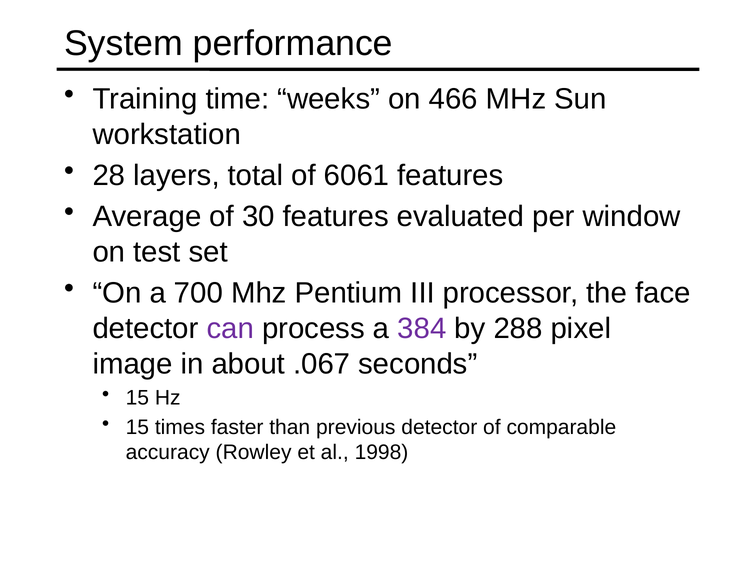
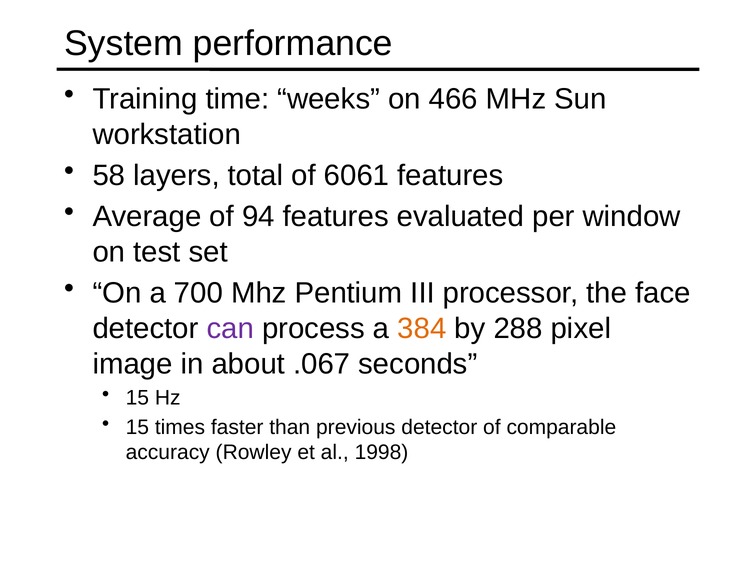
28: 28 -> 58
30: 30 -> 94
384 colour: purple -> orange
